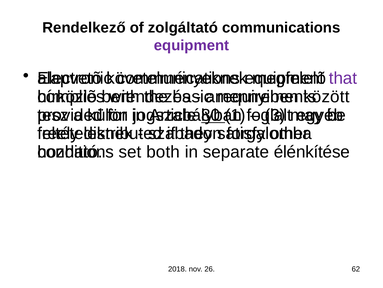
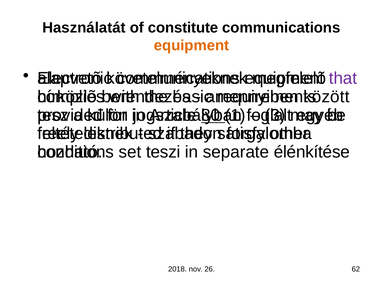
Rendelkező: Rendelkező -> Használatát
zolgáltató: zolgáltató -> constitute
equipment at (191, 45) colour: purple -> orange
both: both -> teszi
